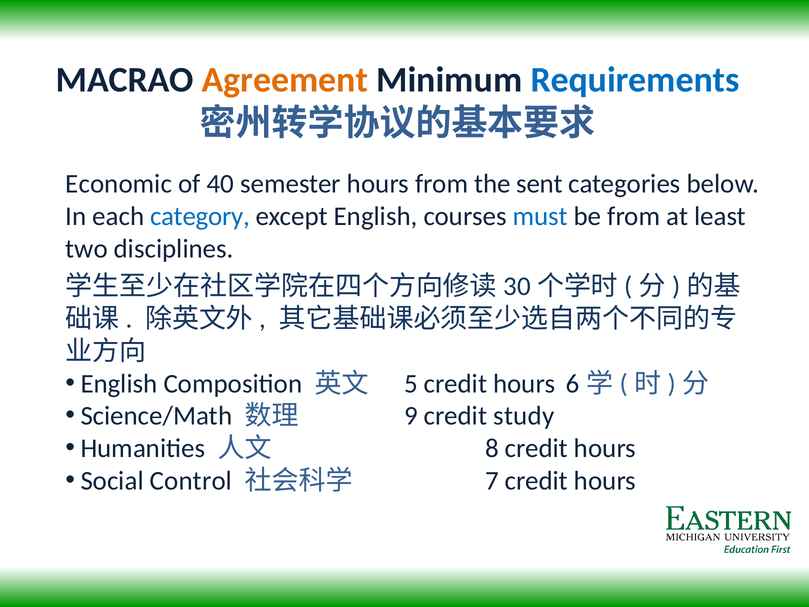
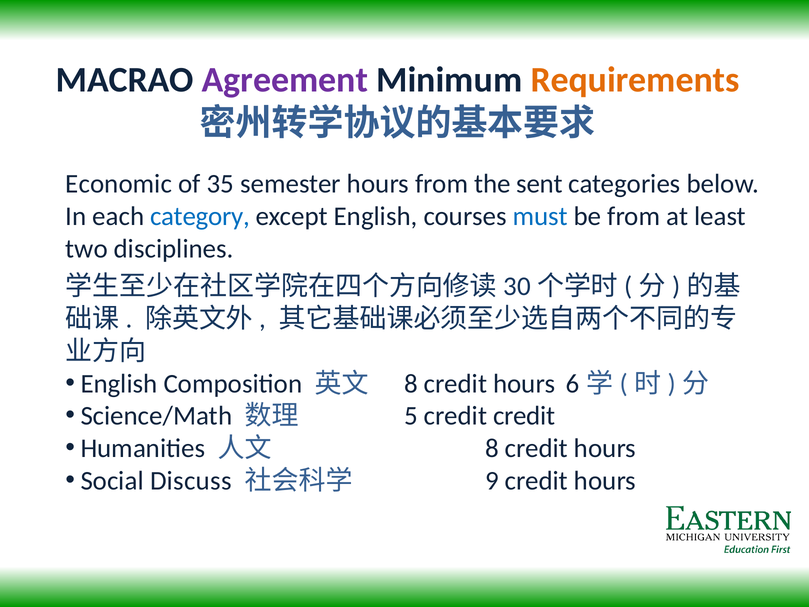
Agreement colour: orange -> purple
Requirements colour: blue -> orange
40: 40 -> 35
5 at (411, 383): 5 -> 8
9: 9 -> 5
credit study: study -> credit
Control: Control -> Discuss
7: 7 -> 9
